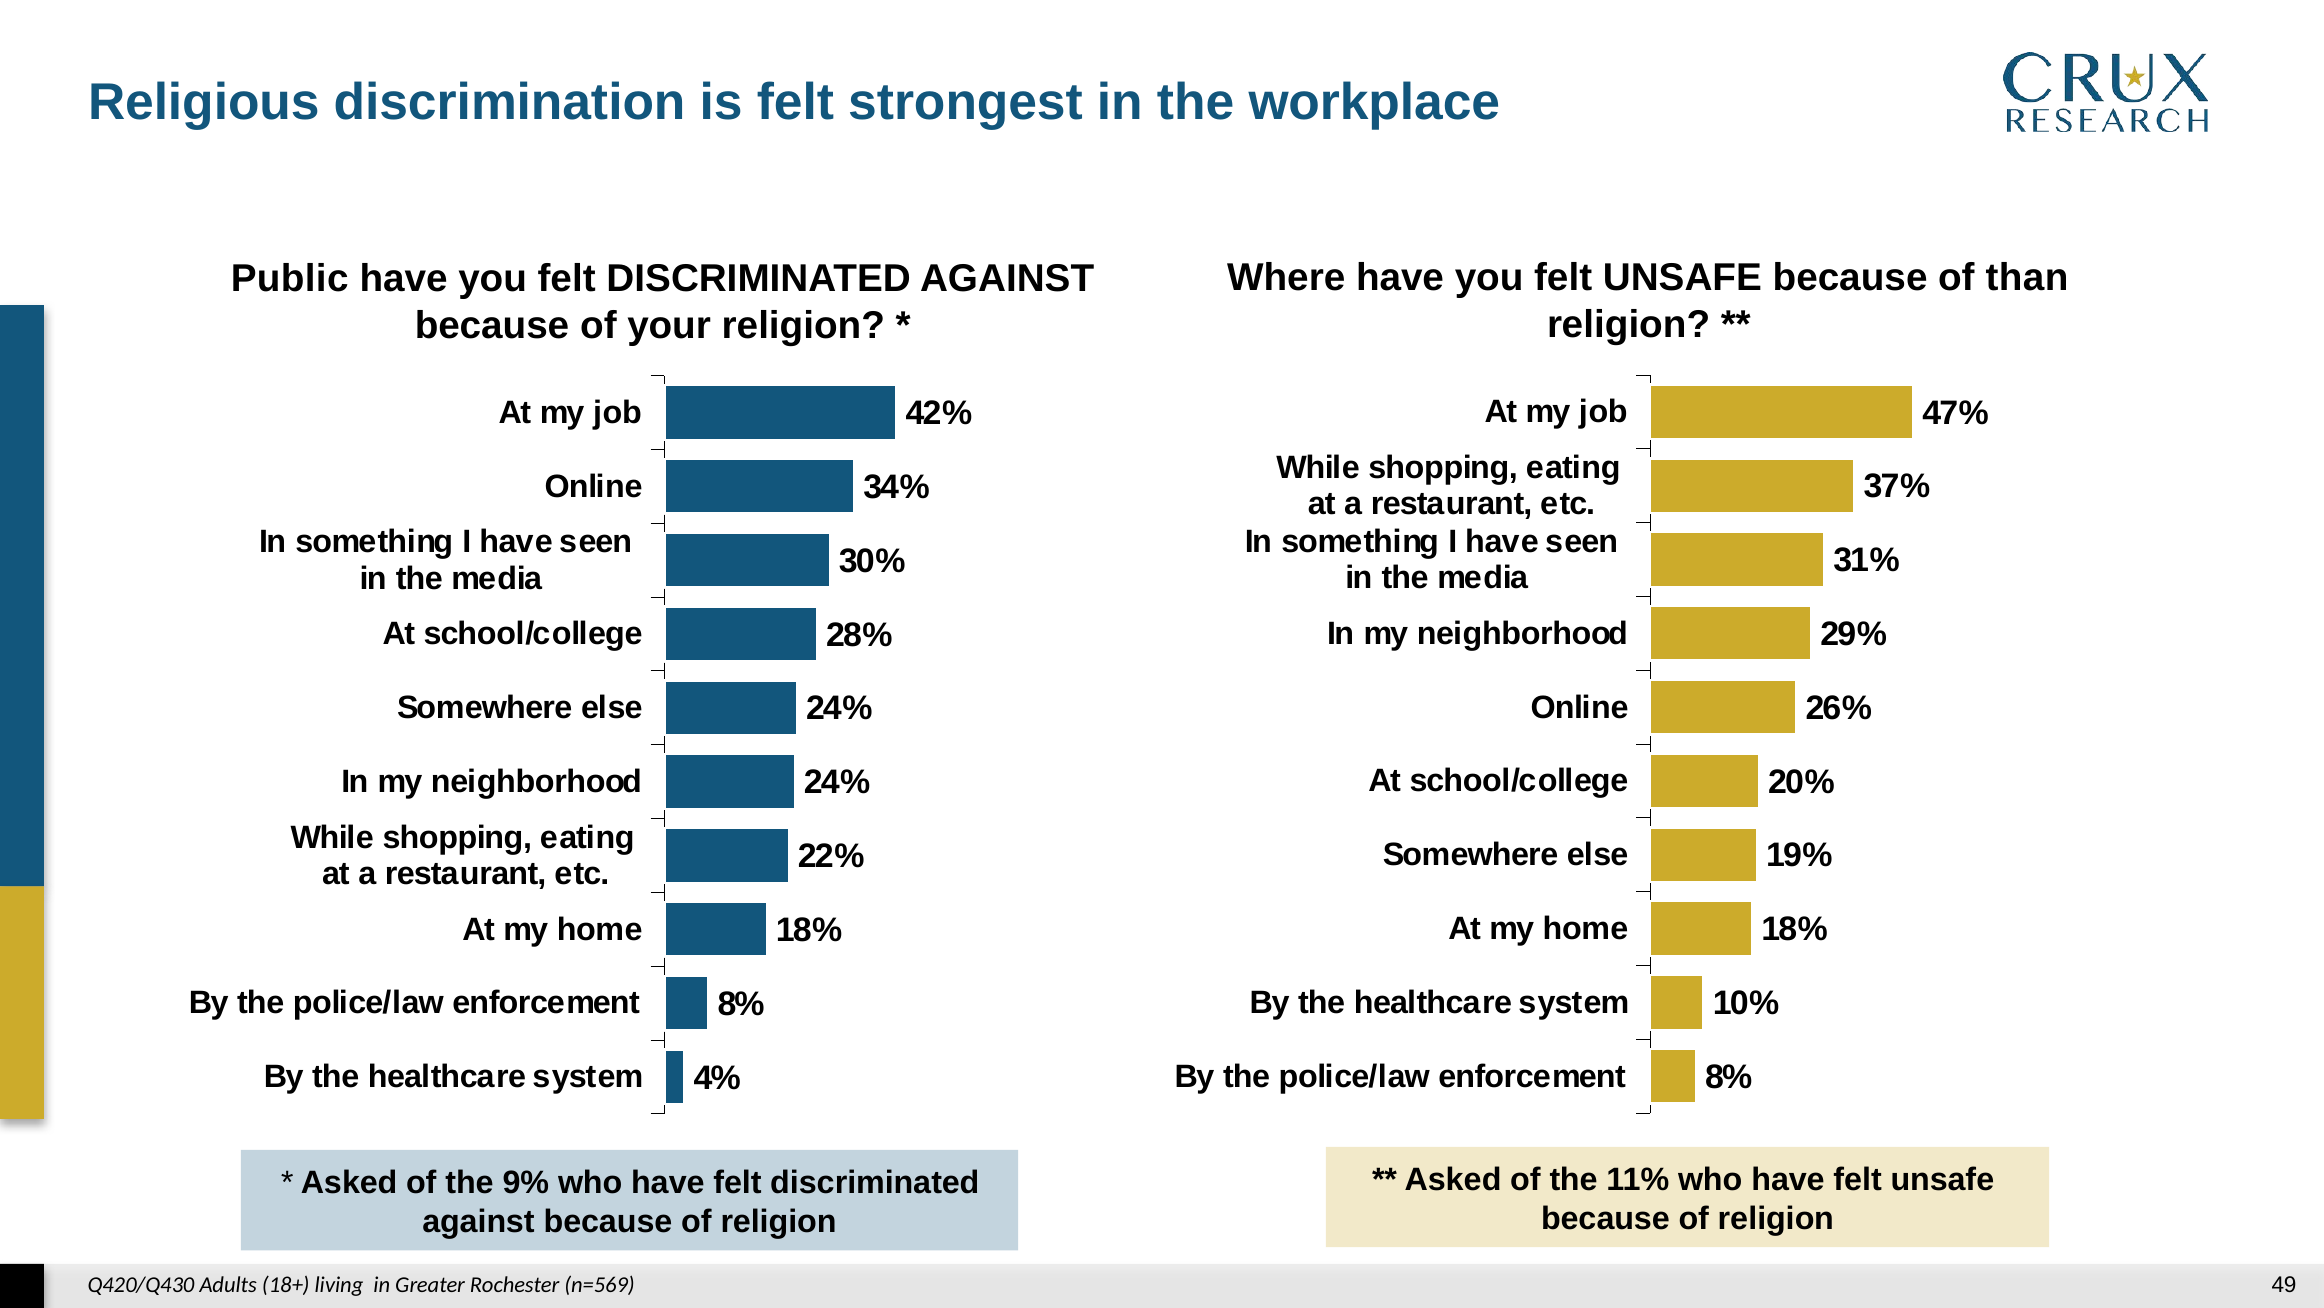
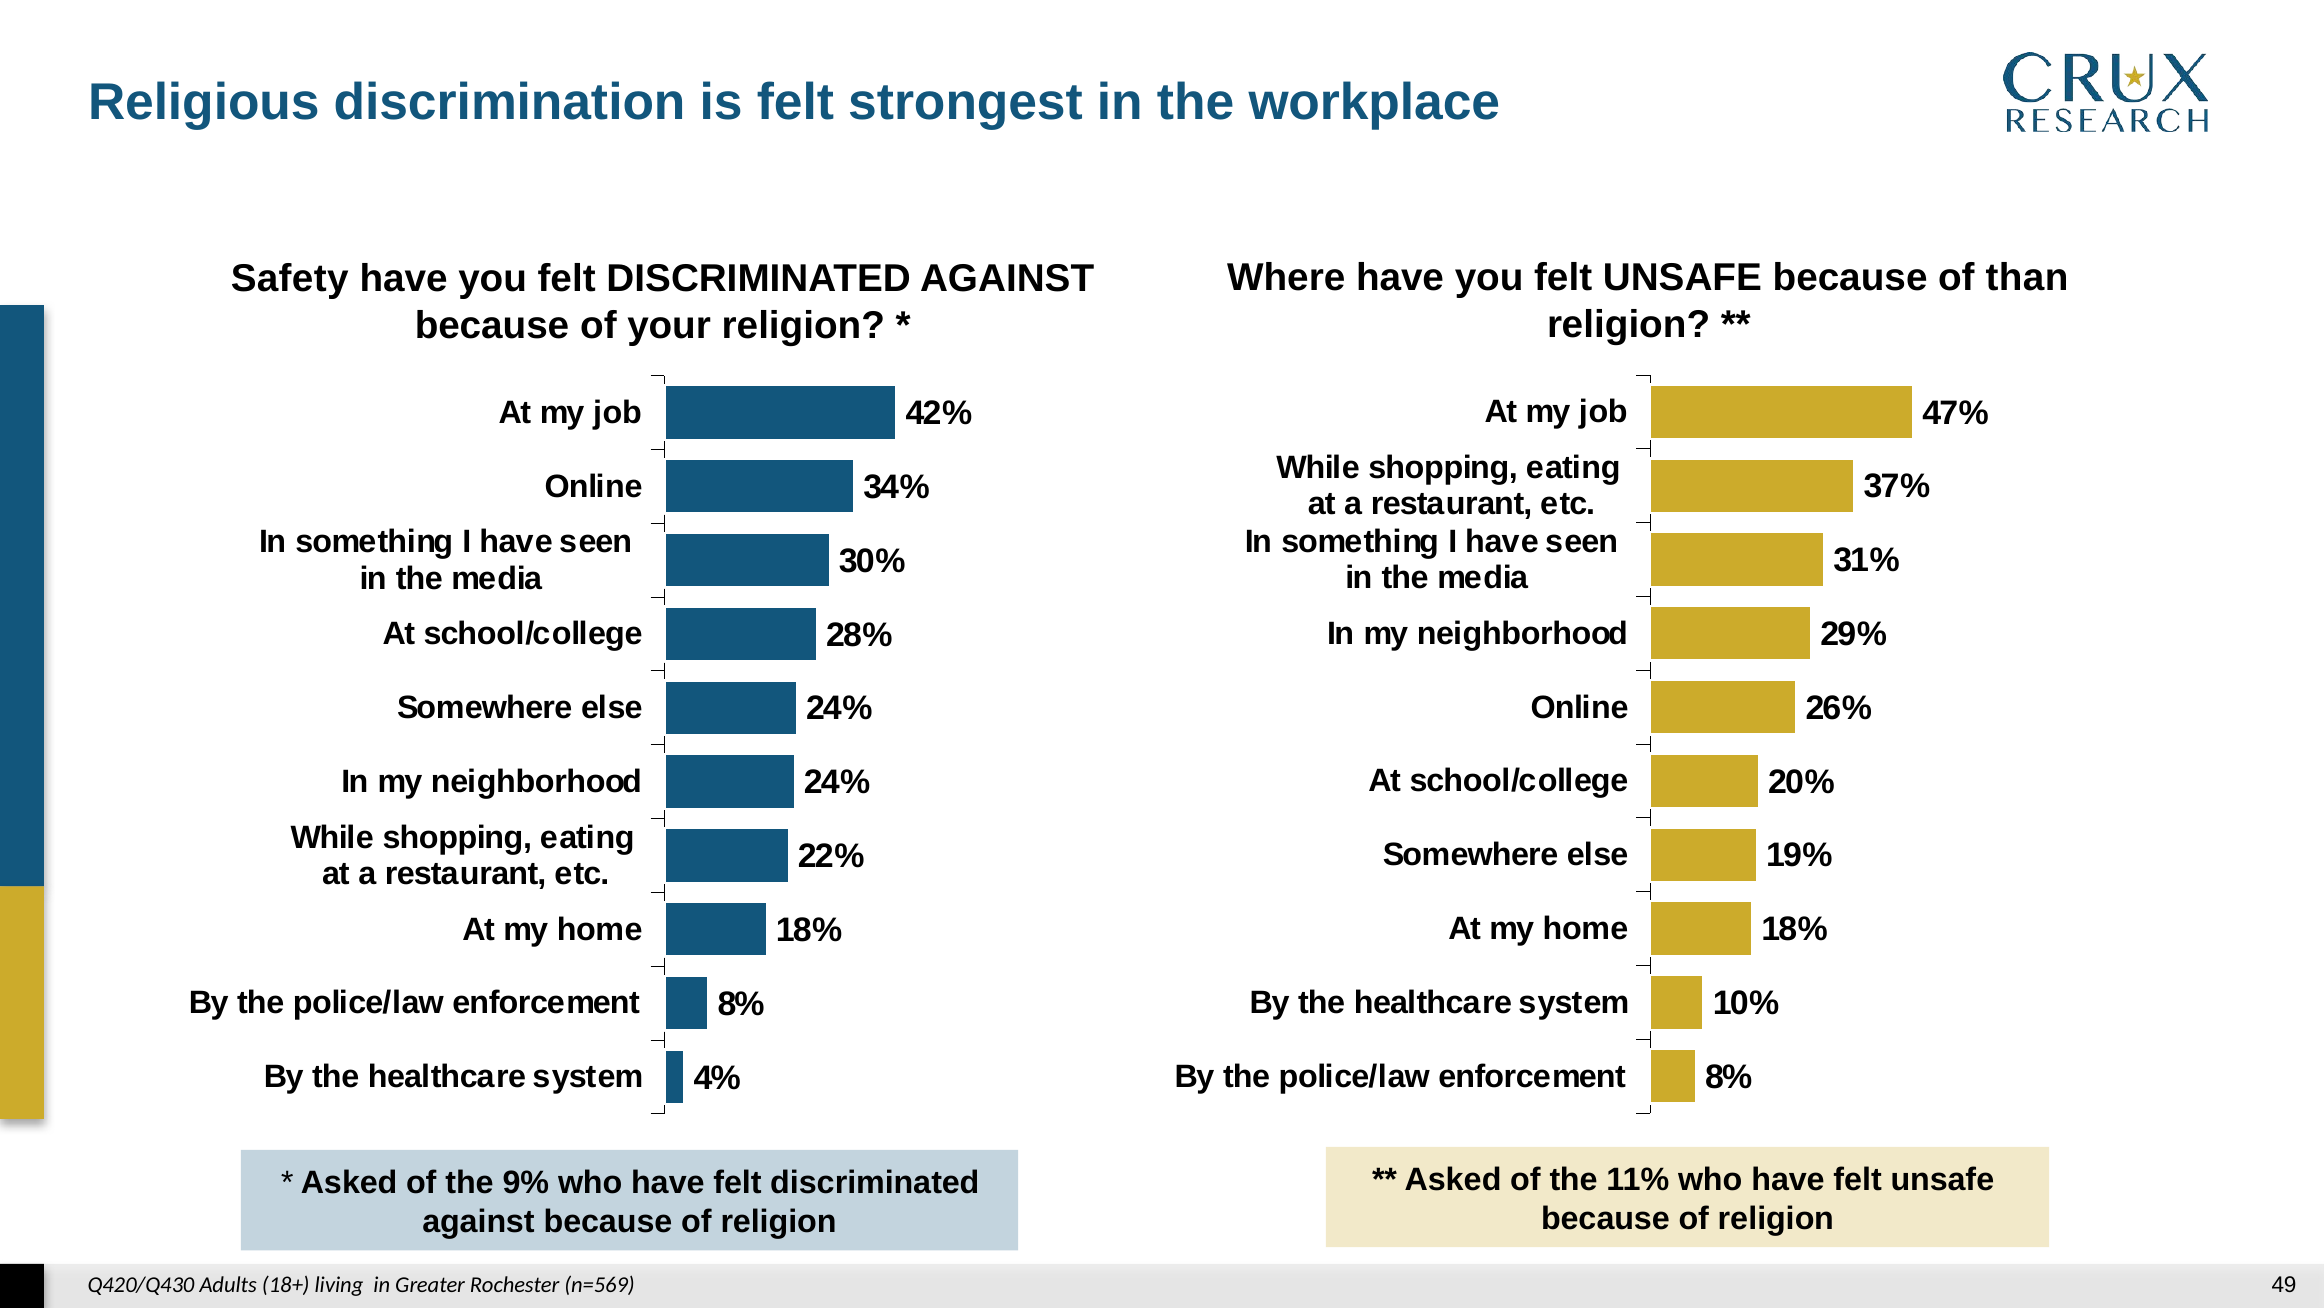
Public: Public -> Safety
